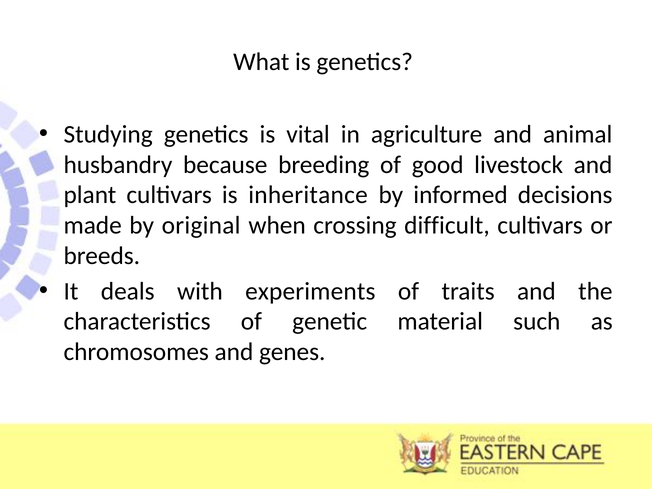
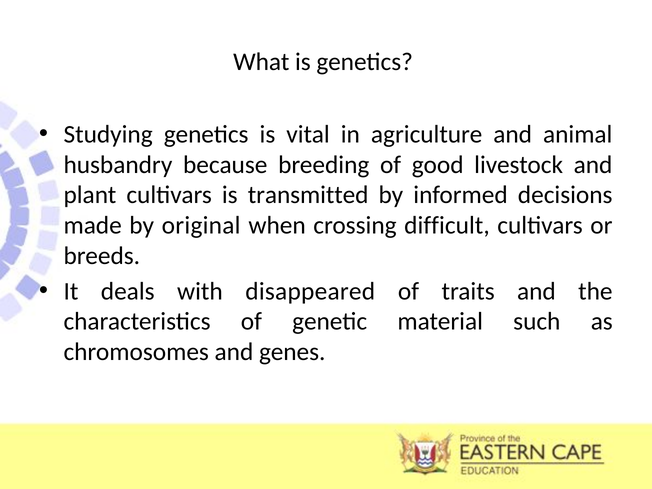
inheritance: inheritance -> transmitted
experiments: experiments -> disappeared
